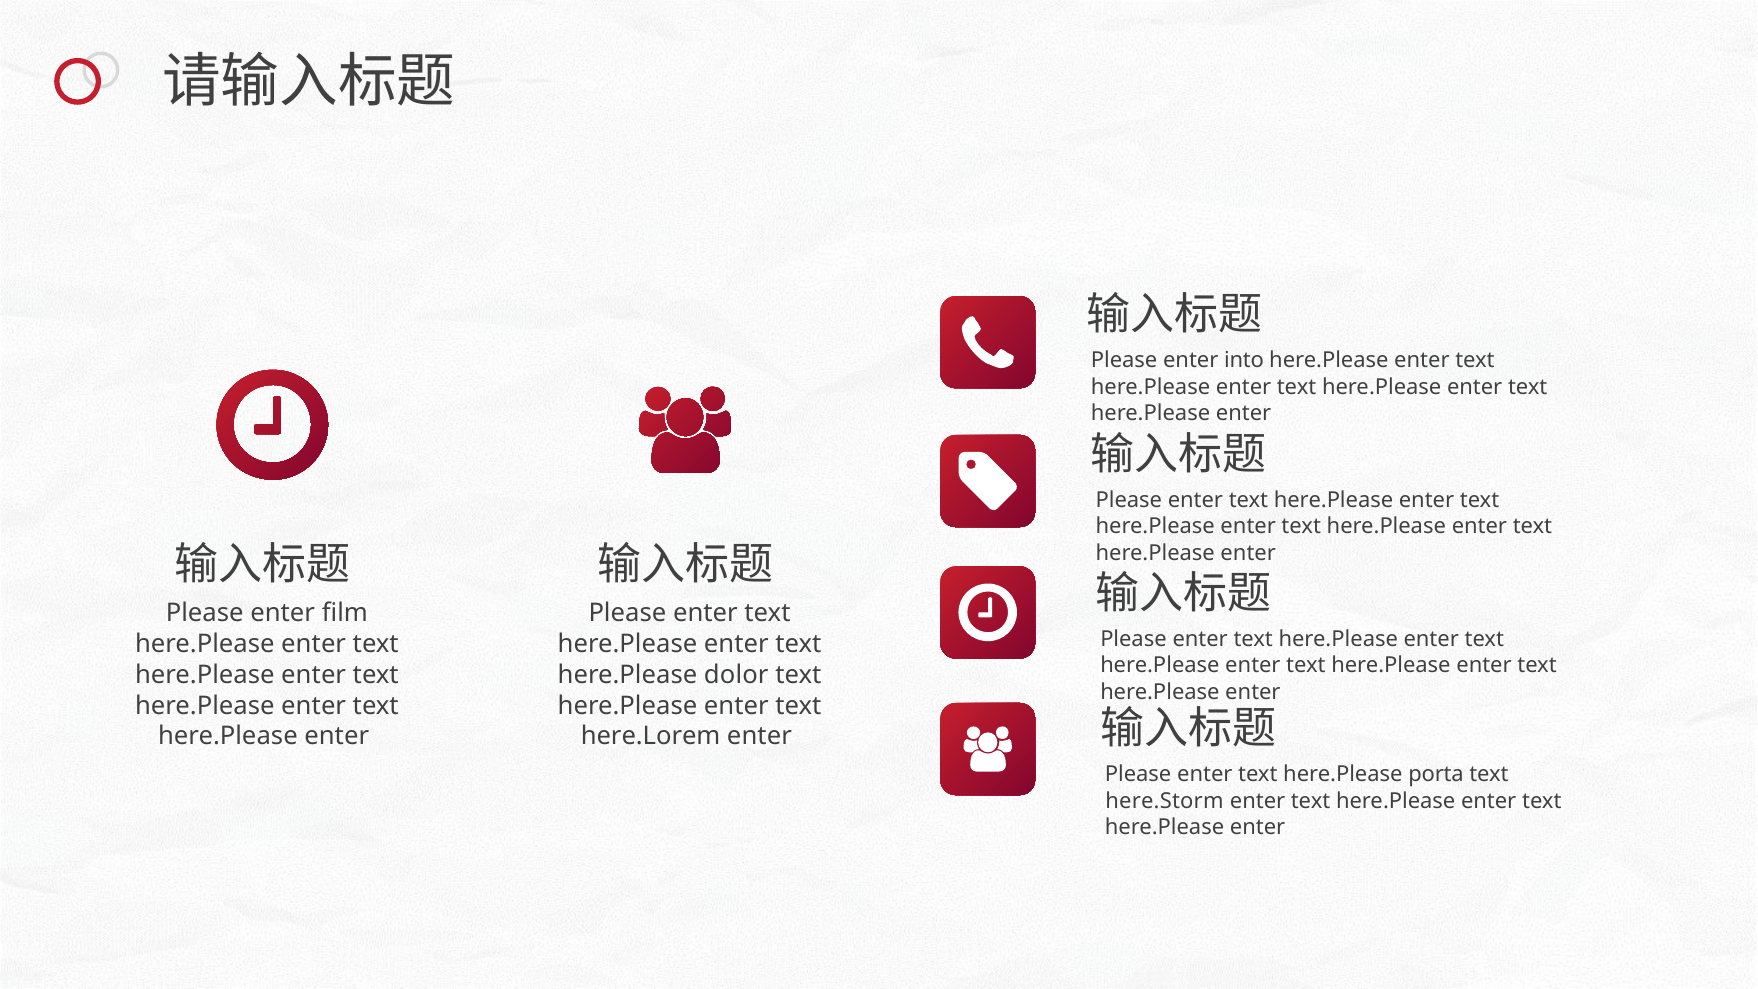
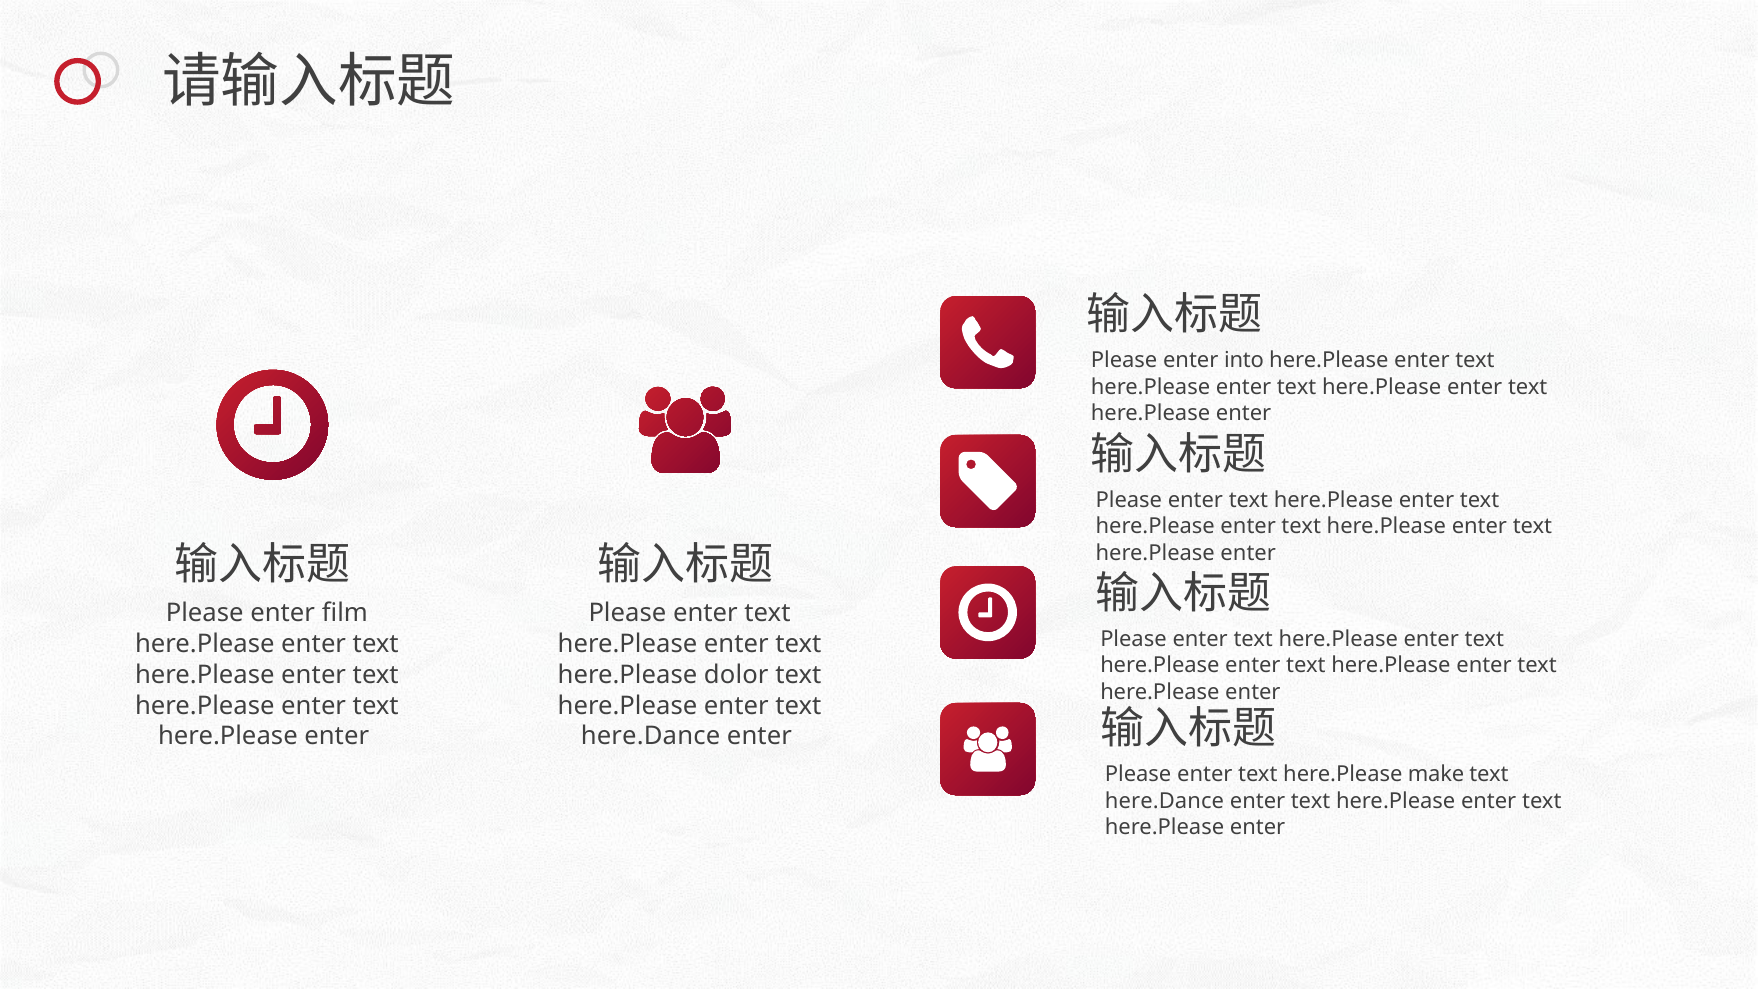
here.Lorem at (651, 736): here.Lorem -> here.Dance
porta: porta -> make
here.Storm at (1164, 801): here.Storm -> here.Dance
